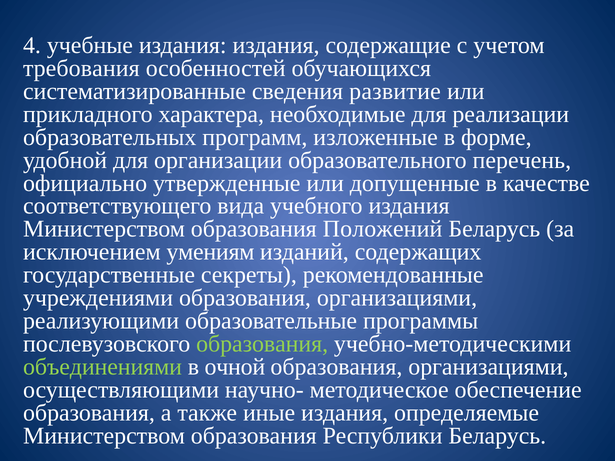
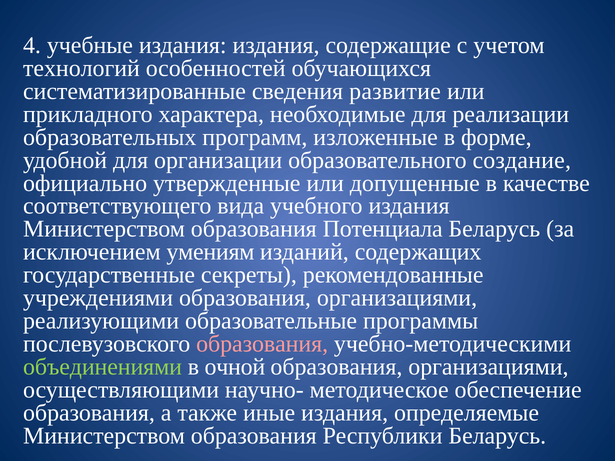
требования: требования -> технологий
перечень: перечень -> создание
Положений: Положений -> Потенциала
образования at (262, 344) colour: light green -> pink
